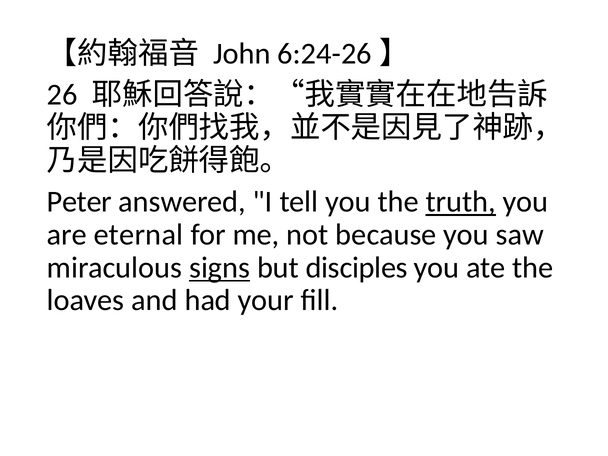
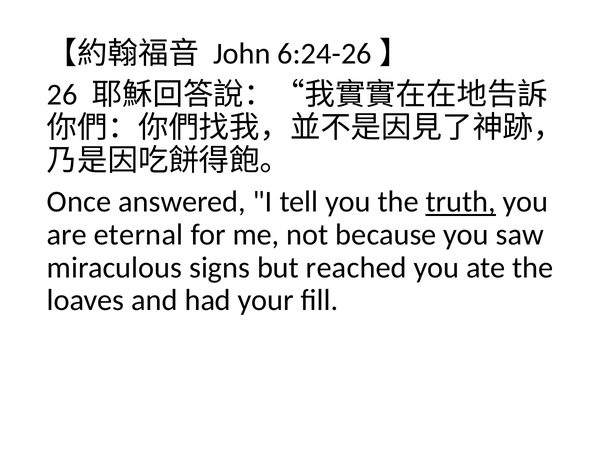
Peter: Peter -> Once
signs underline: present -> none
disciples: disciples -> reached
